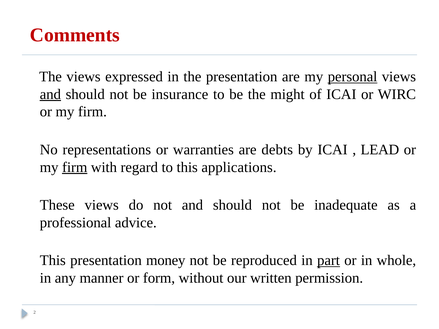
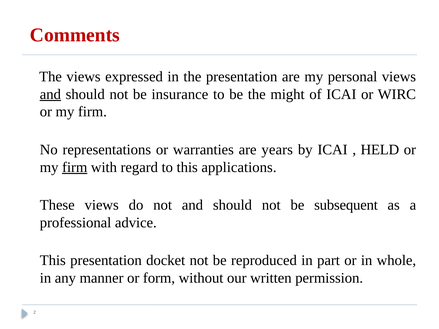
personal underline: present -> none
debts: debts -> years
LEAD: LEAD -> HELD
inadequate: inadequate -> subsequent
money: money -> docket
part underline: present -> none
